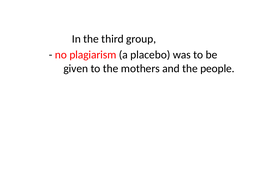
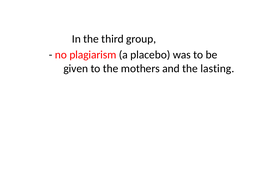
people: people -> lasting
